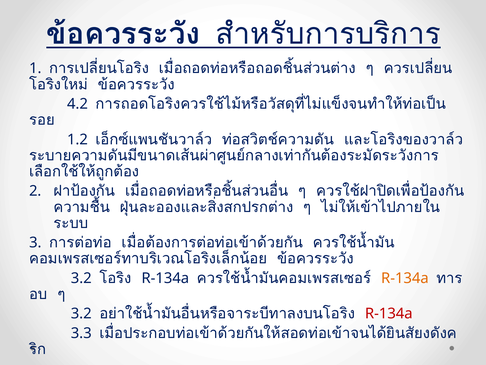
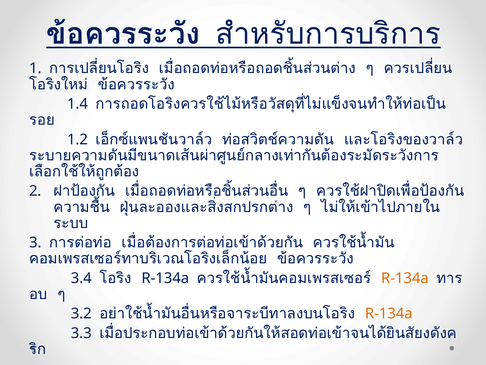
4.2: 4.2 -> 1.4
3.2 at (81, 278): 3.2 -> 3.4
R-134a at (389, 313) colour: red -> orange
